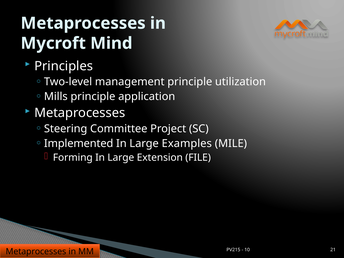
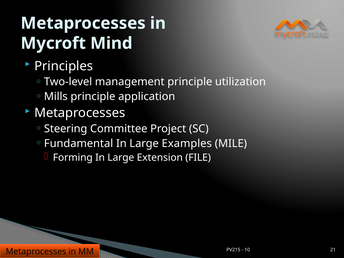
Implemented: Implemented -> Fundamental
